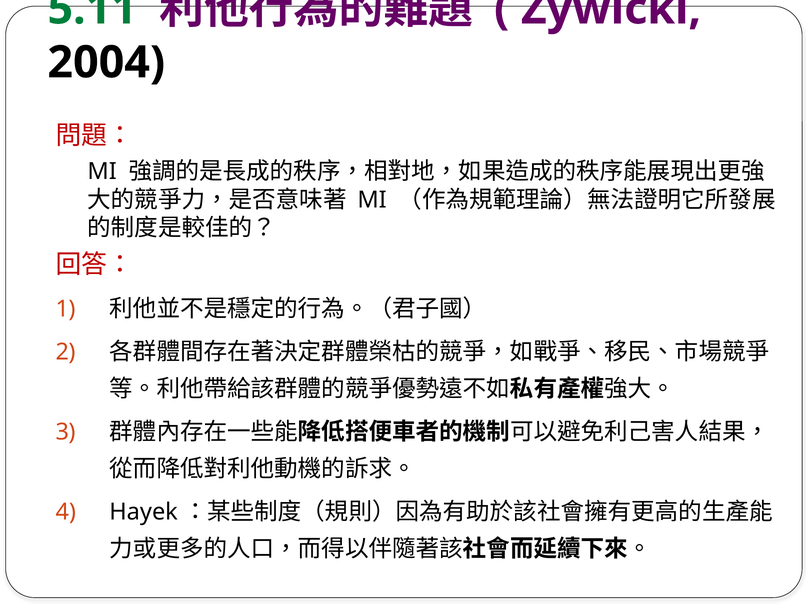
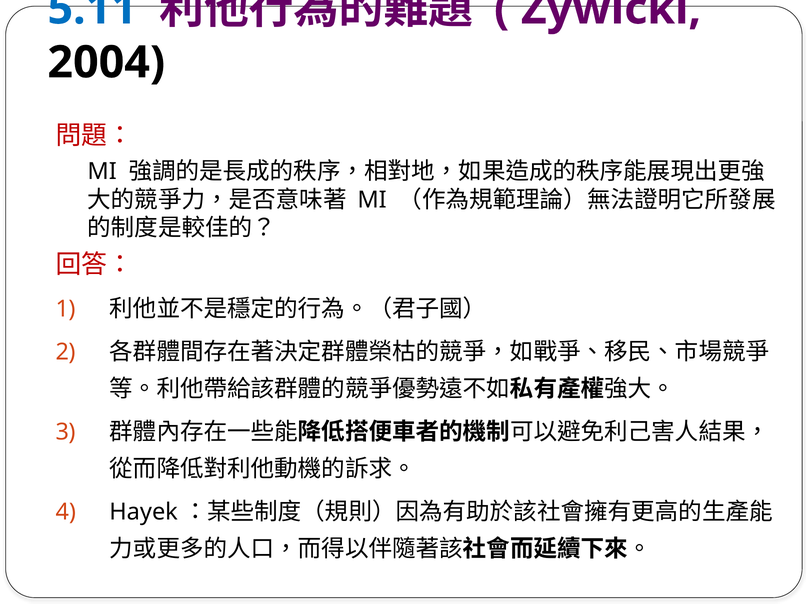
5.11 colour: green -> blue
